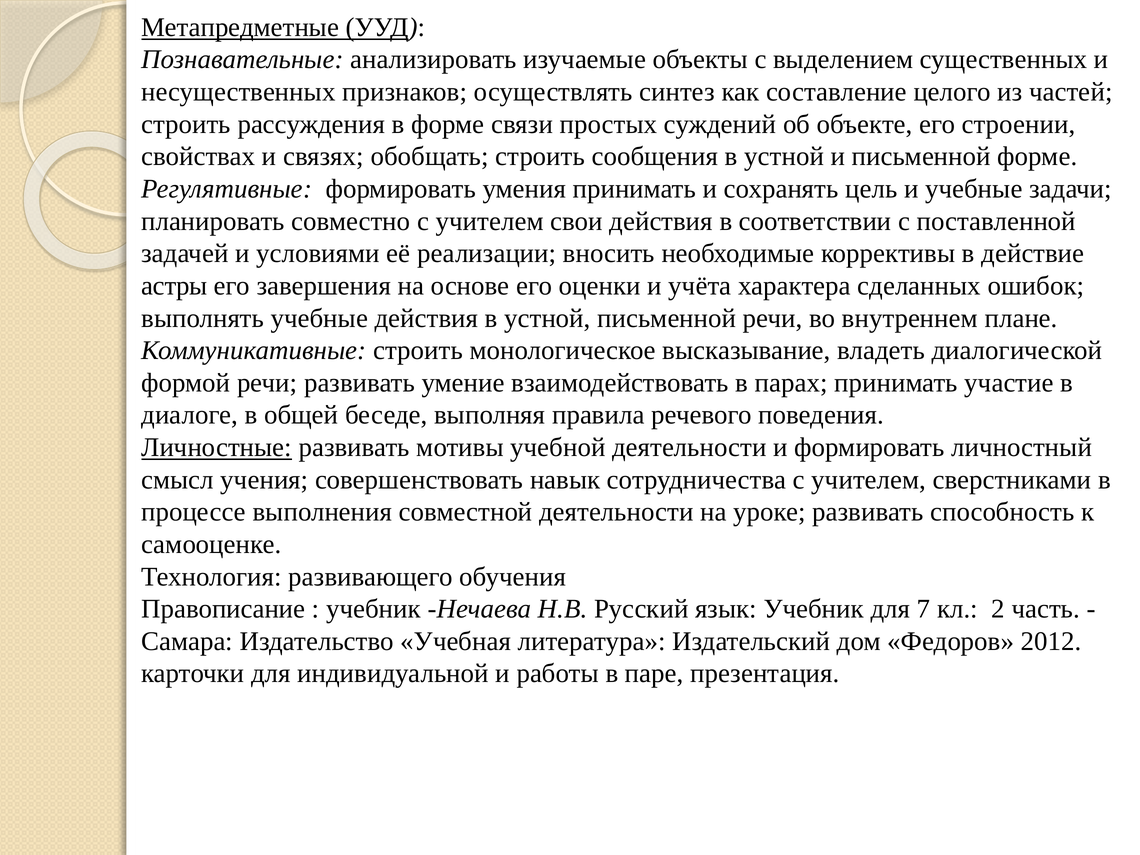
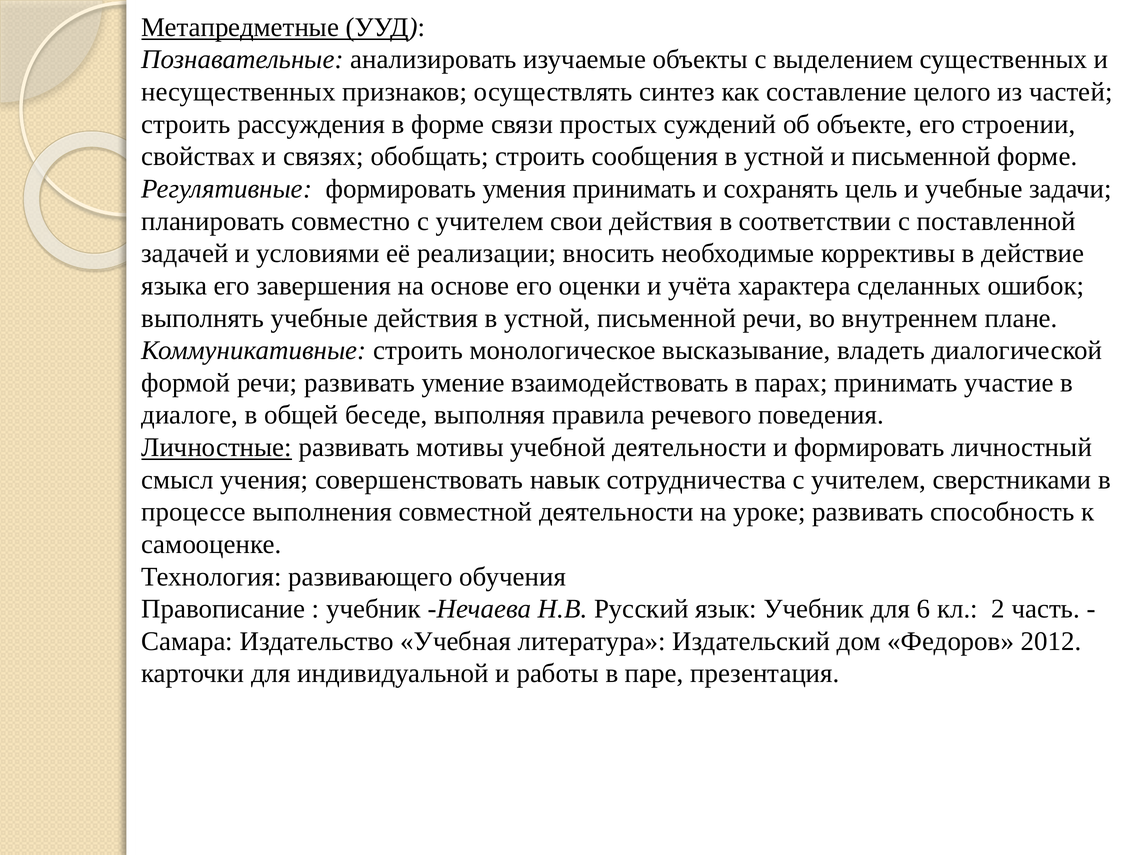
астры: астры -> языка
7: 7 -> 6
